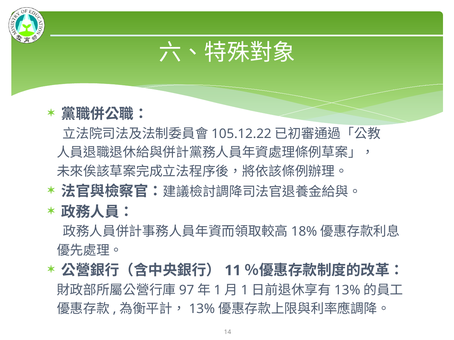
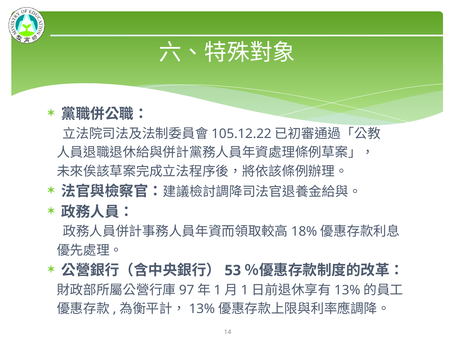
11: 11 -> 53
